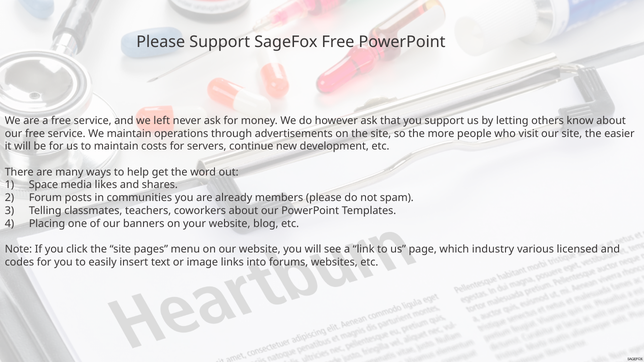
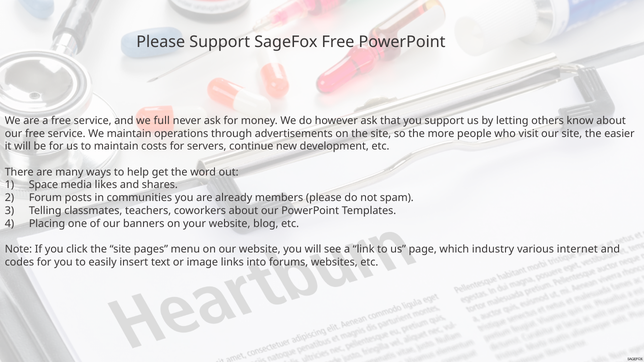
left: left -> full
licensed: licensed -> internet
